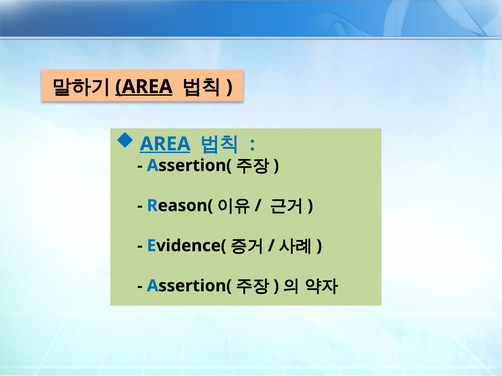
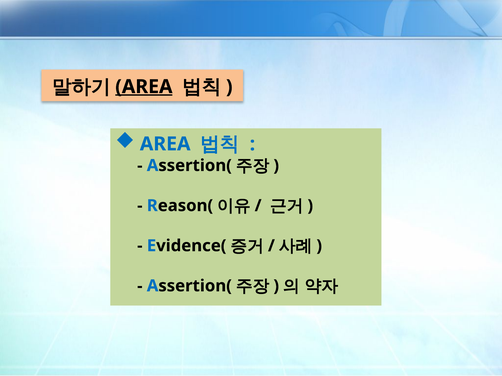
AREA at (165, 144) underline: present -> none
